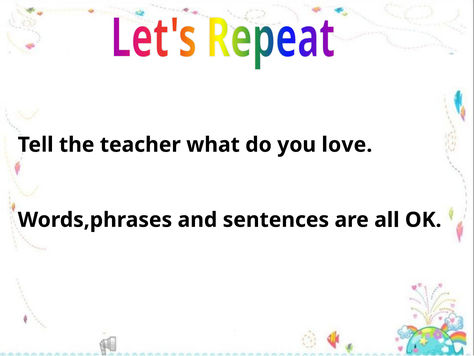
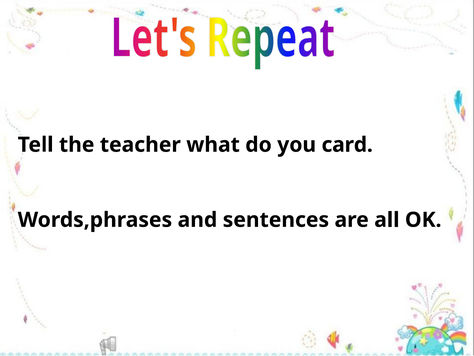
love: love -> card
